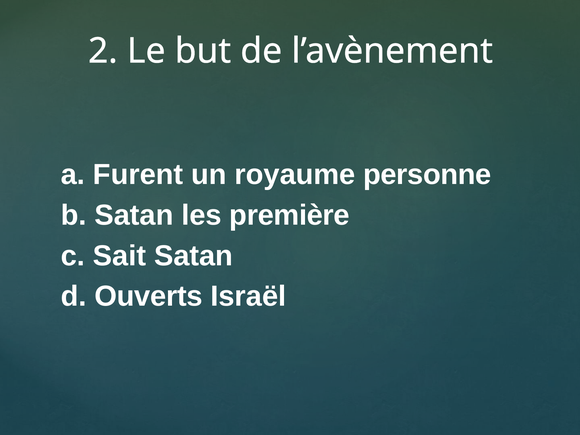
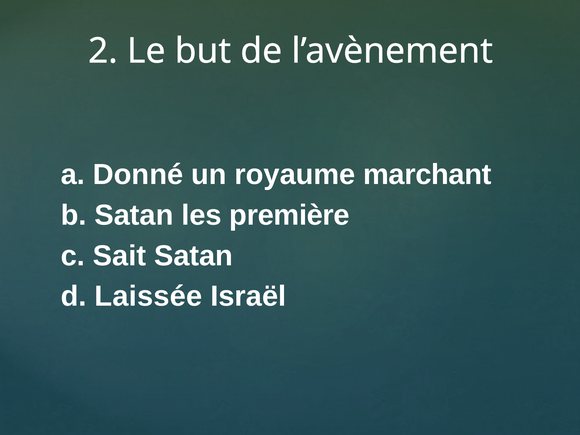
Furent: Furent -> Donné
personne: personne -> marchant
Ouverts: Ouverts -> Laissée
